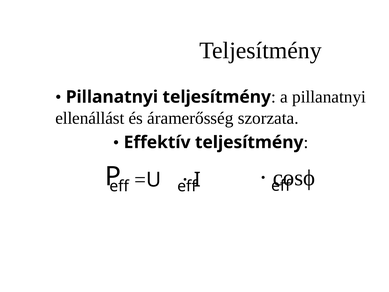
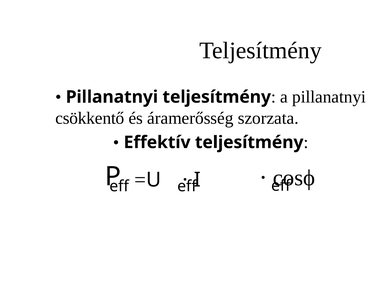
ellenállást: ellenállást -> csökkentő
